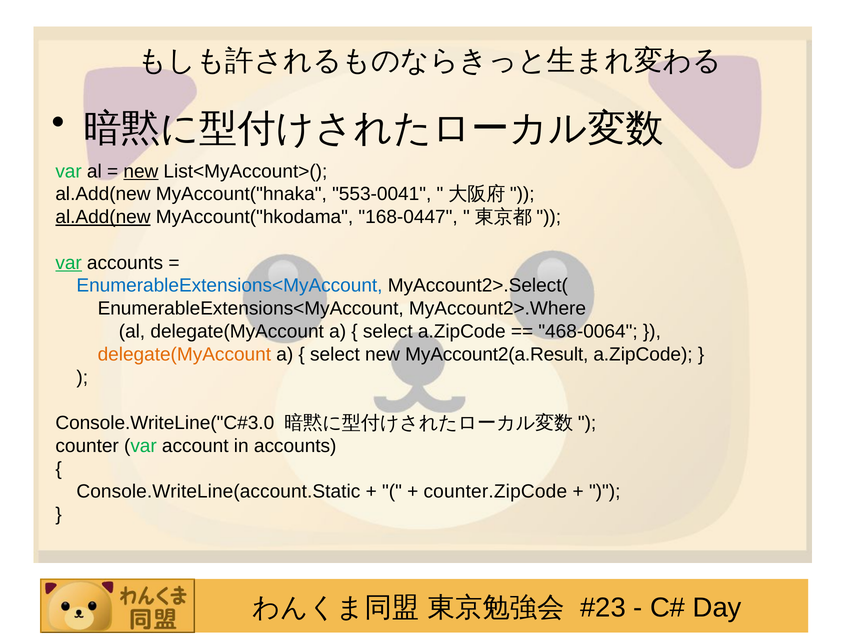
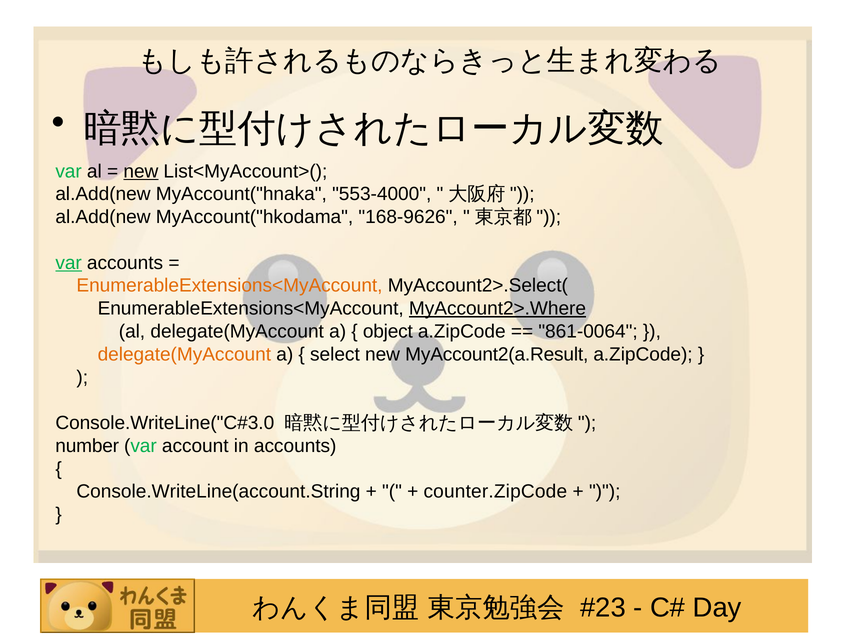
553-0041: 553-0041 -> 553-4000
al.Add(new at (103, 217) underline: present -> none
168-0447: 168-0447 -> 168-9626
EnumerableExtensions<MyAccount at (229, 286) colour: blue -> orange
MyAccount2>.Where underline: none -> present
select at (388, 332): select -> object
468-0064: 468-0064 -> 861-0064
counter: counter -> number
Console.WriteLine(account.Static: Console.WriteLine(account.Static -> Console.WriteLine(account.String
